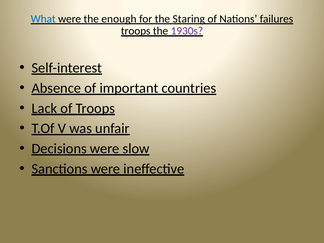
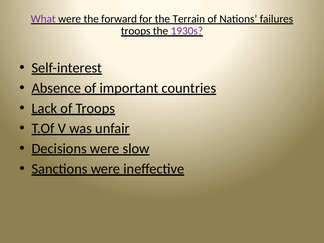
What colour: blue -> purple
enough: enough -> forward
Staring: Staring -> Terrain
